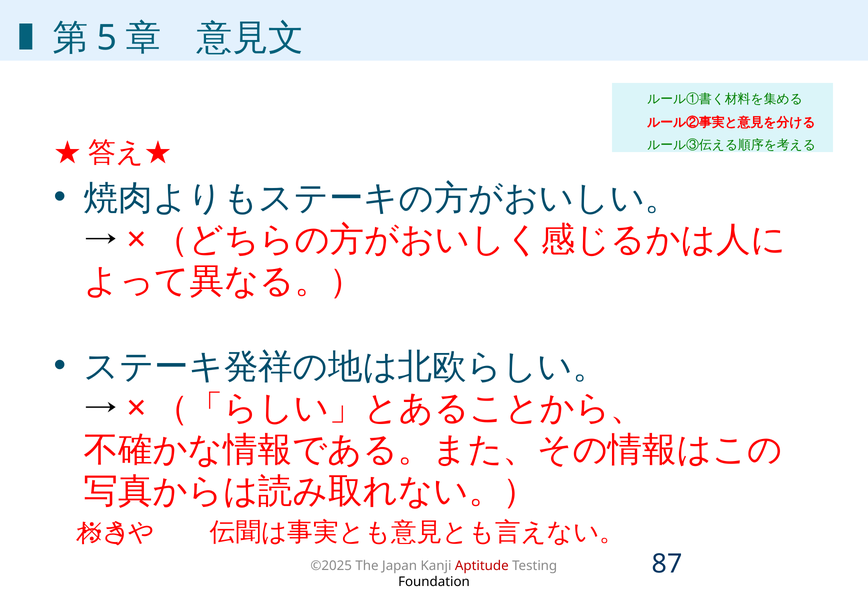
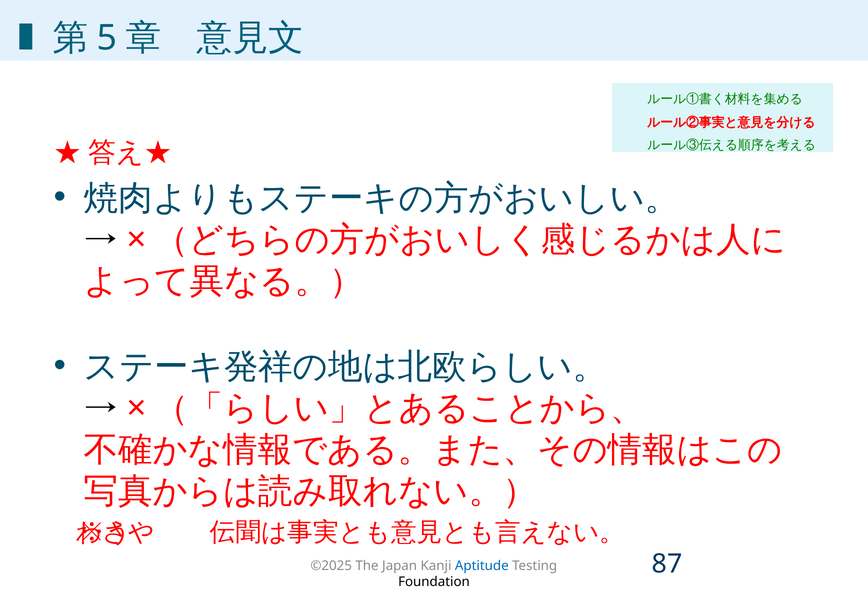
Aptitude colour: red -> blue
